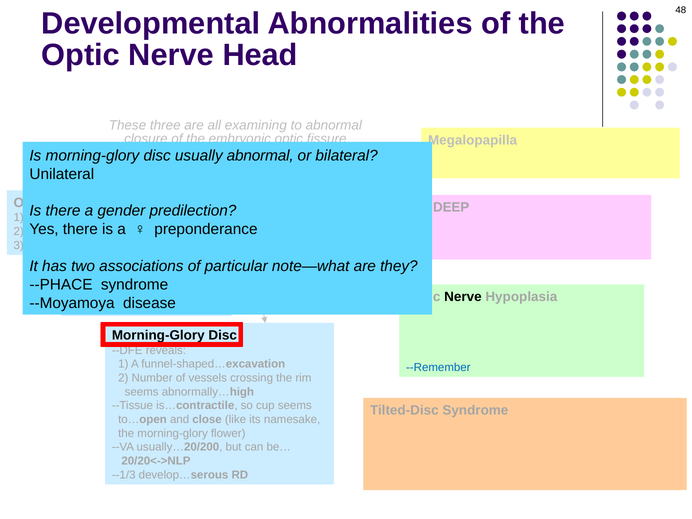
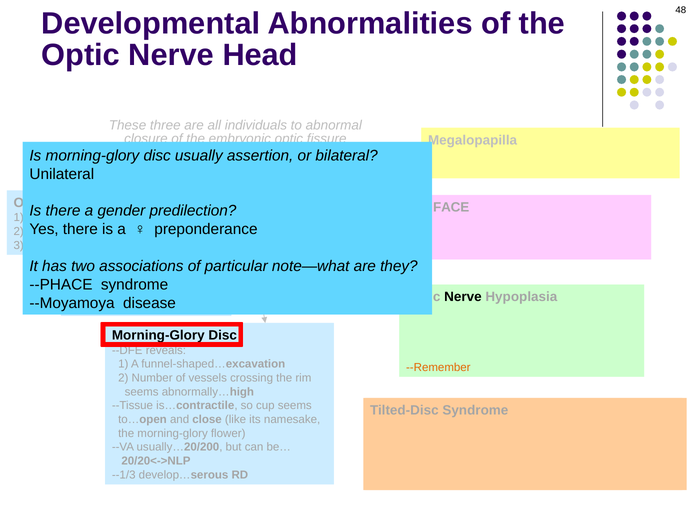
examining: examining -> individuals
usually abnormal: abnormal -> assertion
DEEP: DEEP -> FACE
--Remember colour: blue -> orange
